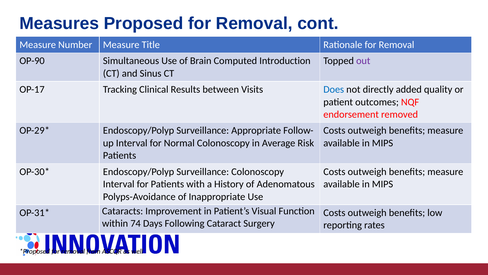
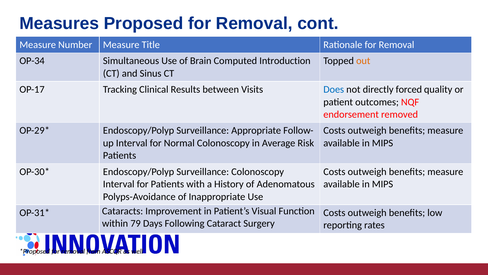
OP-90: OP-90 -> OP-34
out colour: purple -> orange
added: added -> forced
74: 74 -> 79
